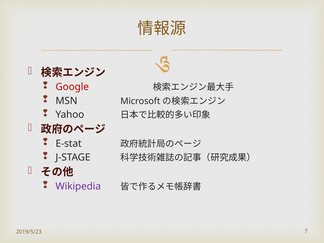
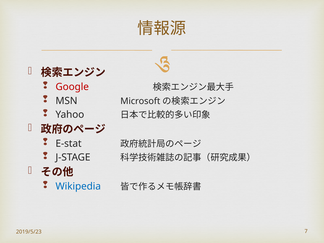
Wikipedia colour: purple -> blue
